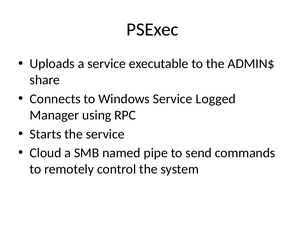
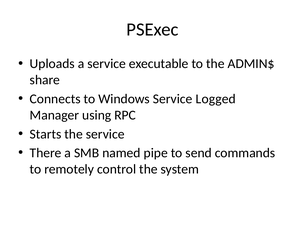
Cloud: Cloud -> There
